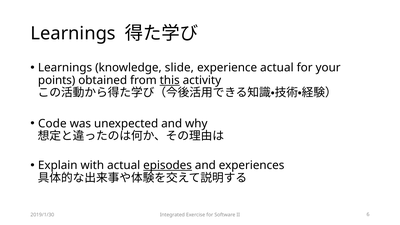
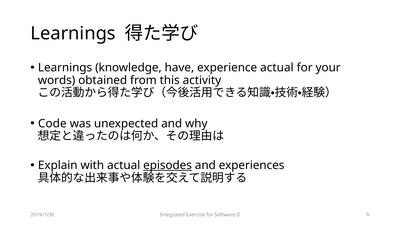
slide: slide -> have
points: points -> words
this underline: present -> none
